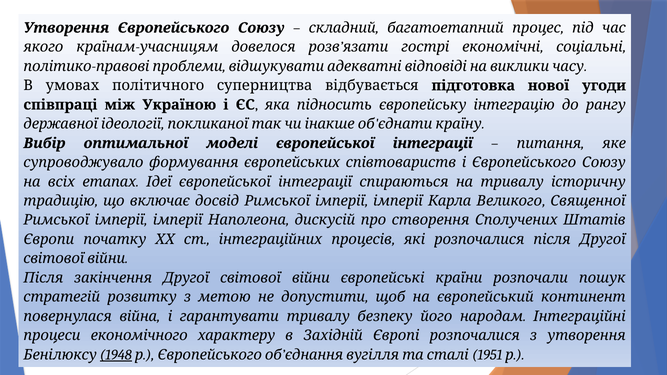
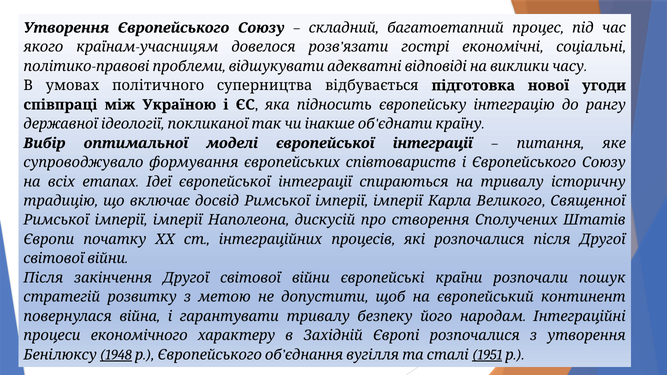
1951 underline: none -> present
